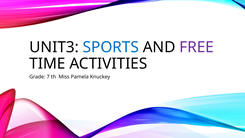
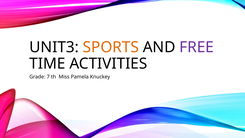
SPORTS colour: blue -> orange
